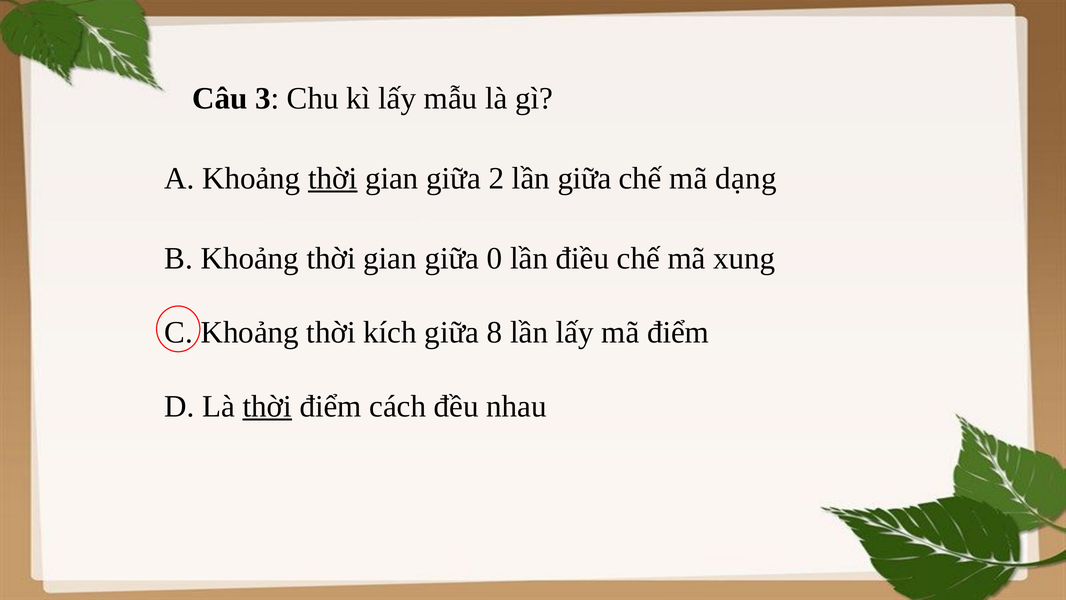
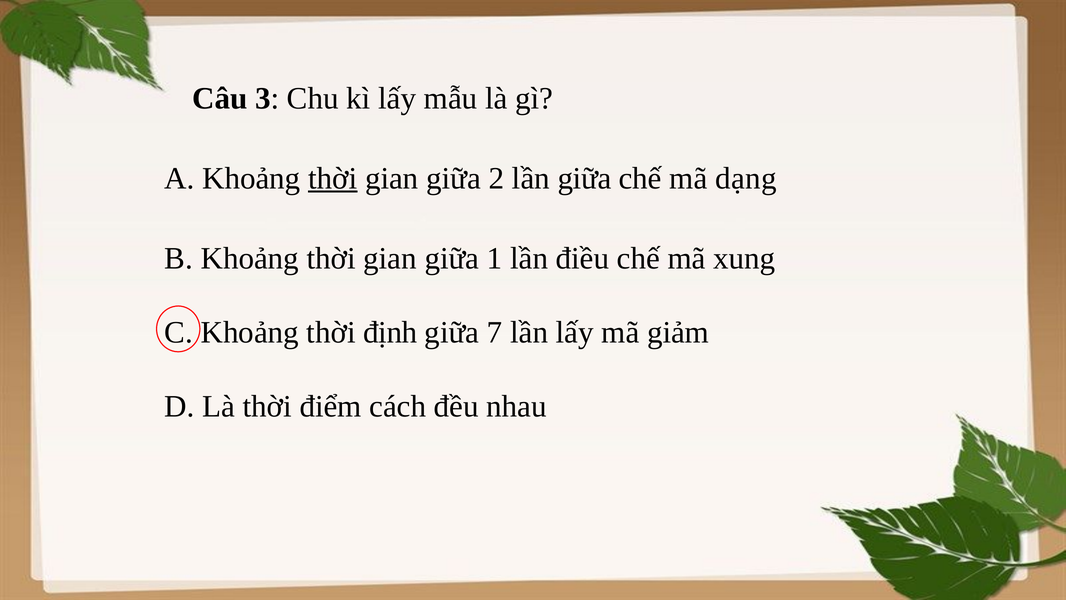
0: 0 -> 1
kích: kích -> định
8: 8 -> 7
mã điểm: điểm -> giảm
thời at (267, 406) underline: present -> none
